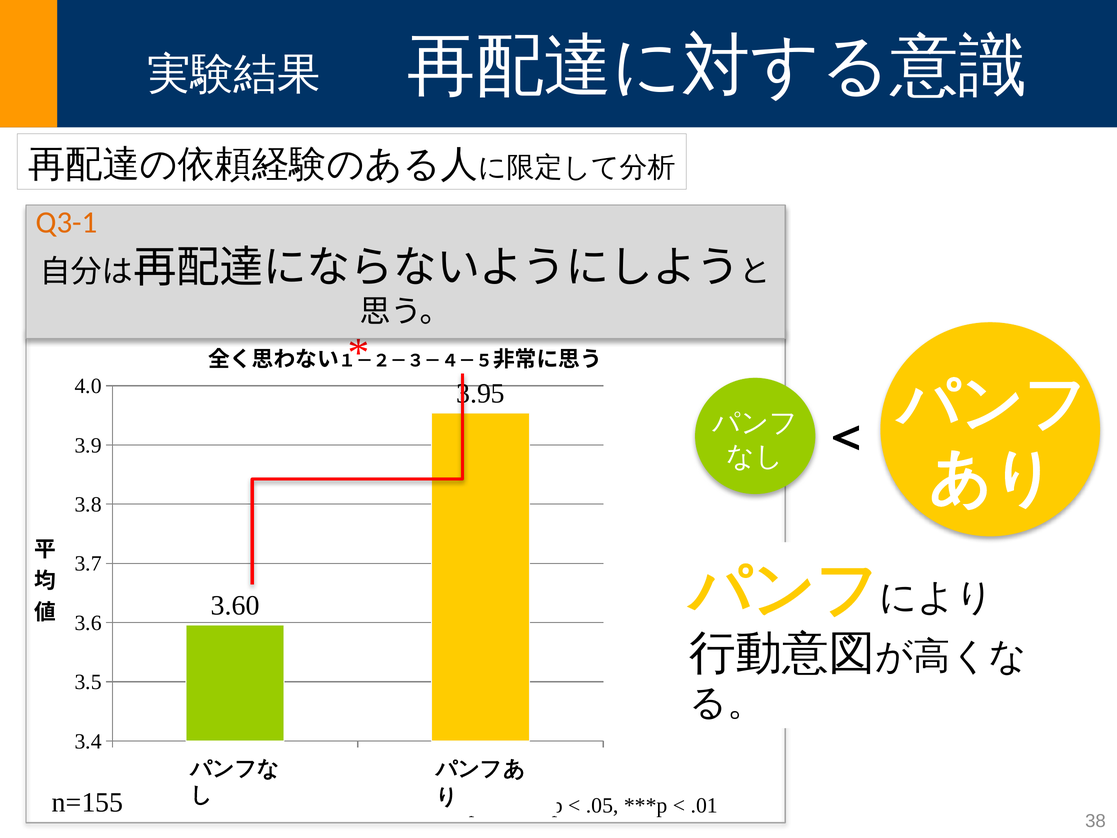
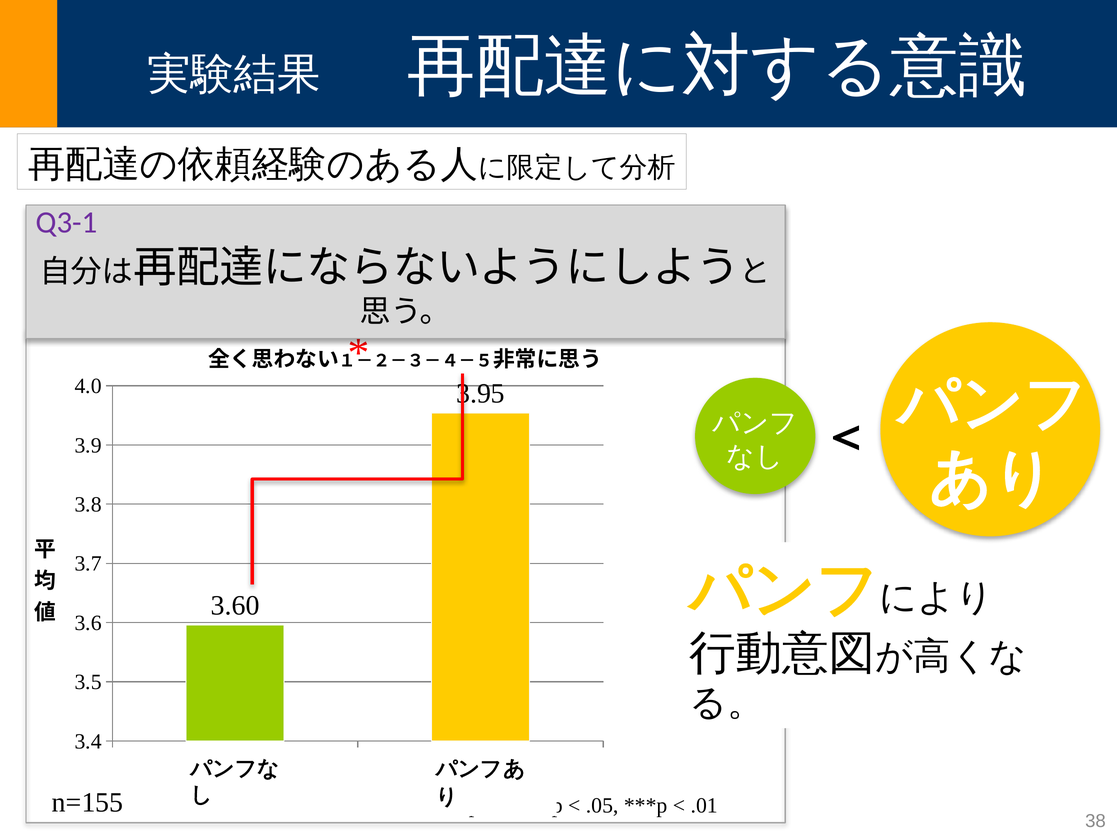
Q3-1 colour: orange -> purple
